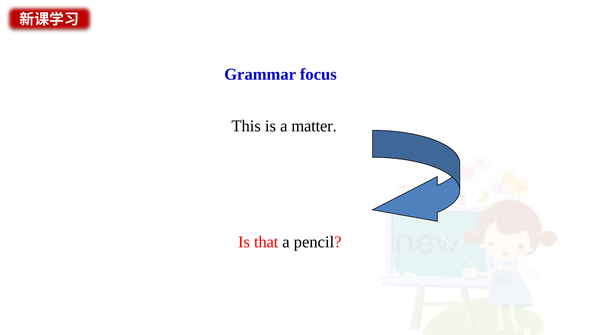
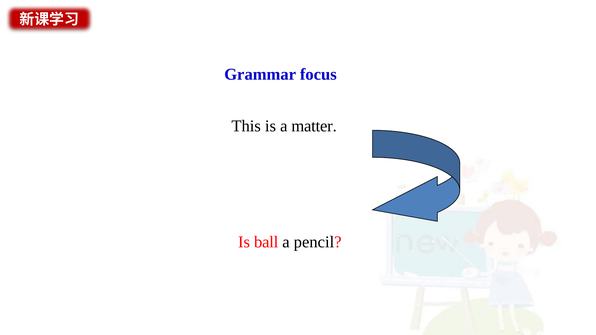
that: that -> ball
